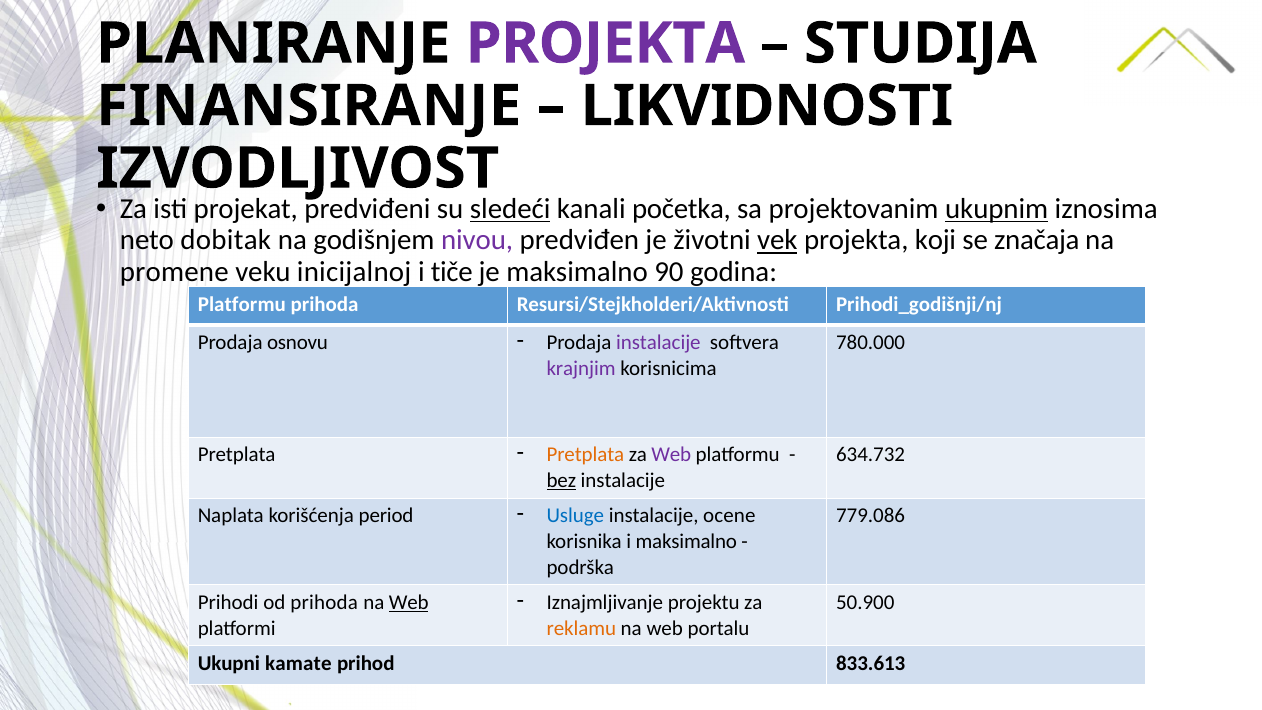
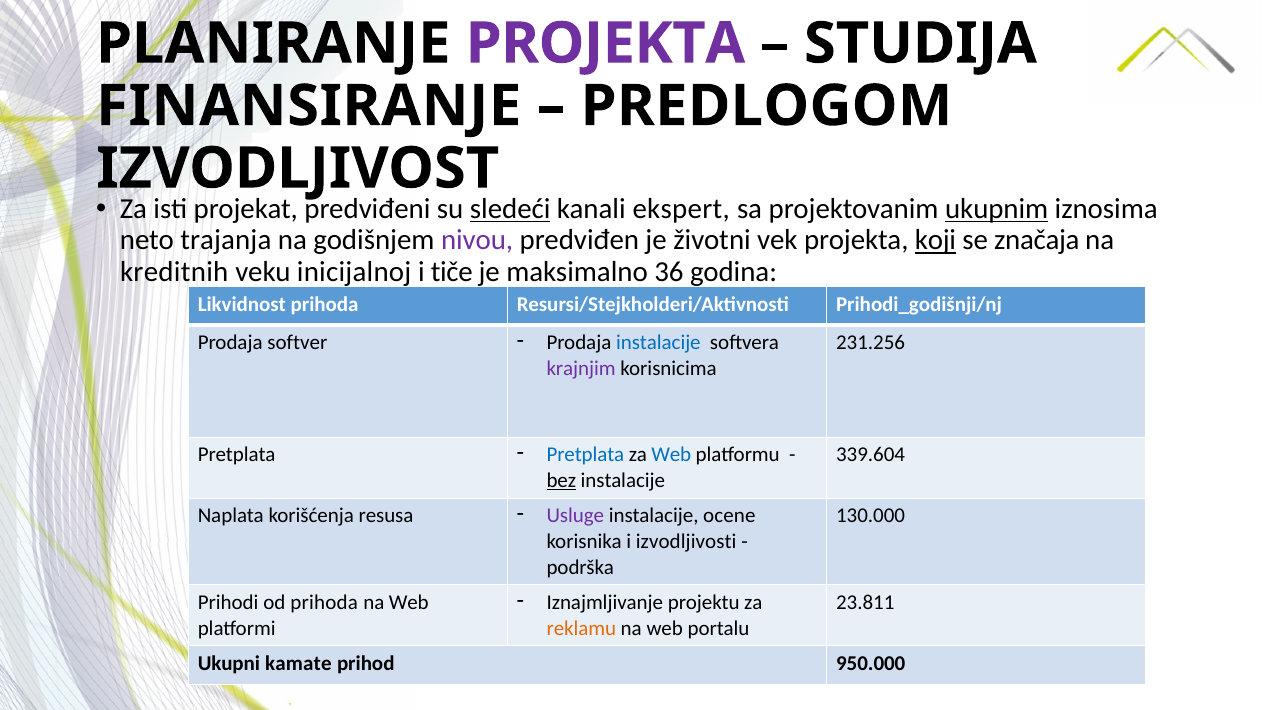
LIKVIDNOSTI: LIKVIDNOSTI -> PREDLOGOM
početka: početka -> ekspert
dobitak: dobitak -> trajanja
vek underline: present -> none
koji underline: none -> present
promene: promene -> kreditnih
90: 90 -> 36
Platformu at (242, 304): Platformu -> Likvidnost
osnovu: osnovu -> softver
instalacije at (658, 343) colour: purple -> blue
780.000: 780.000 -> 231.256
Pretplata at (585, 455) colour: orange -> blue
Web at (671, 455) colour: purple -> blue
634.732: 634.732 -> 339.604
period: period -> resusa
Usluge colour: blue -> purple
779.086: 779.086 -> 130.000
i maksimalno: maksimalno -> izvodljivosti
Web at (409, 602) underline: present -> none
50.900: 50.900 -> 23.811
833.613: 833.613 -> 950.000
